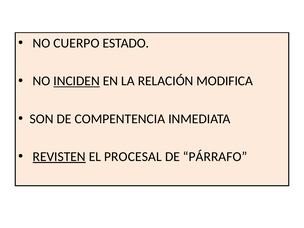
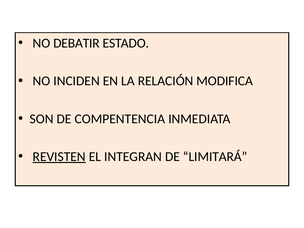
CUERPO: CUERPO -> DEBATIR
INCIDEN underline: present -> none
PROCESAL: PROCESAL -> INTEGRAN
PÁRRAFO: PÁRRAFO -> LIMITARÁ
